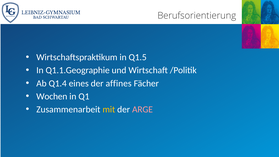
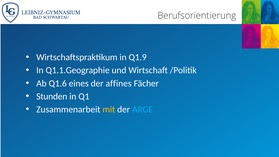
Q1.5: Q1.5 -> Q1.9
Q1.4: Q1.4 -> Q1.6
Wochen: Wochen -> Stunden
ARGE colour: pink -> light blue
